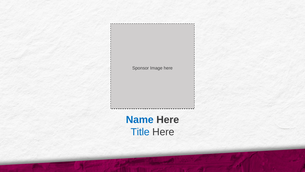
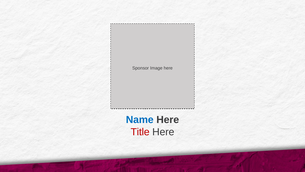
Title colour: blue -> red
